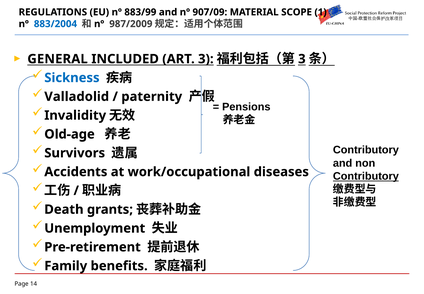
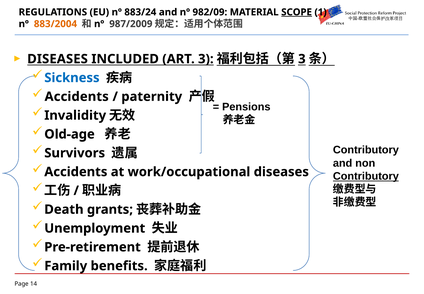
883/99: 883/99 -> 883/24
907/09: 907/09 -> 982/09
SCOPE underline: none -> present
883/2004 colour: blue -> orange
GENERAL at (58, 59): GENERAL -> DISEASES
Valladolid at (77, 96): Valladolid -> Accidents
